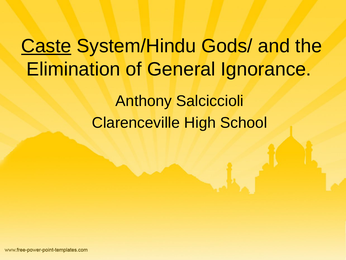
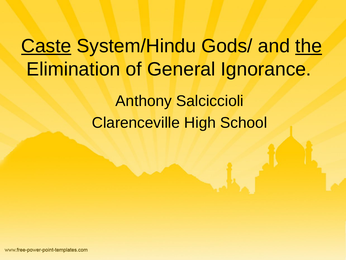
the underline: none -> present
